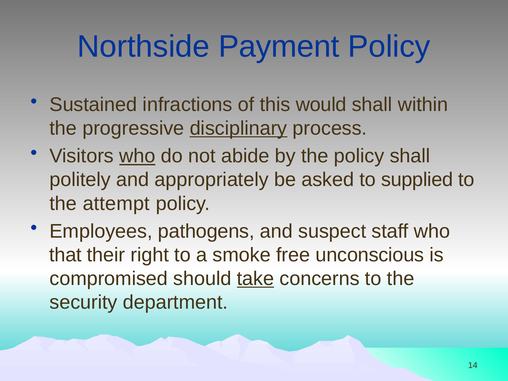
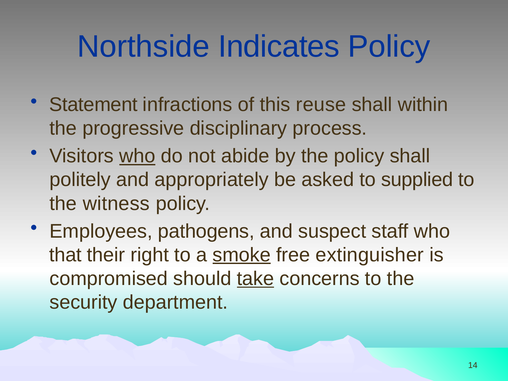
Payment: Payment -> Indicates
Sustained: Sustained -> Statement
would: would -> reuse
disciplinary underline: present -> none
attempt: attempt -> witness
smoke underline: none -> present
unconscious: unconscious -> extinguisher
